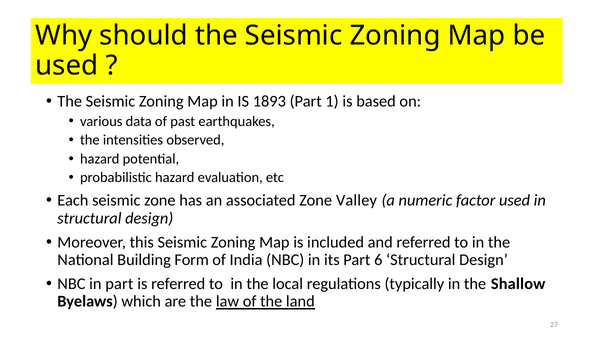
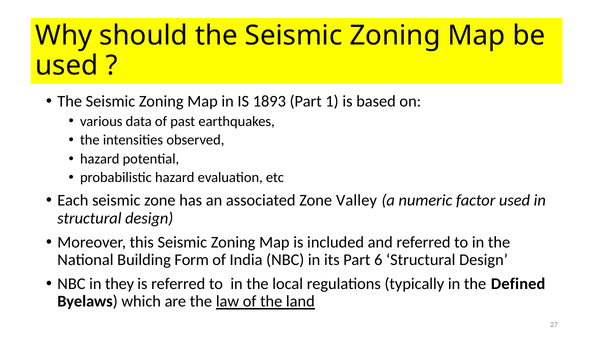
in part: part -> they
Shallow: Shallow -> Defined
